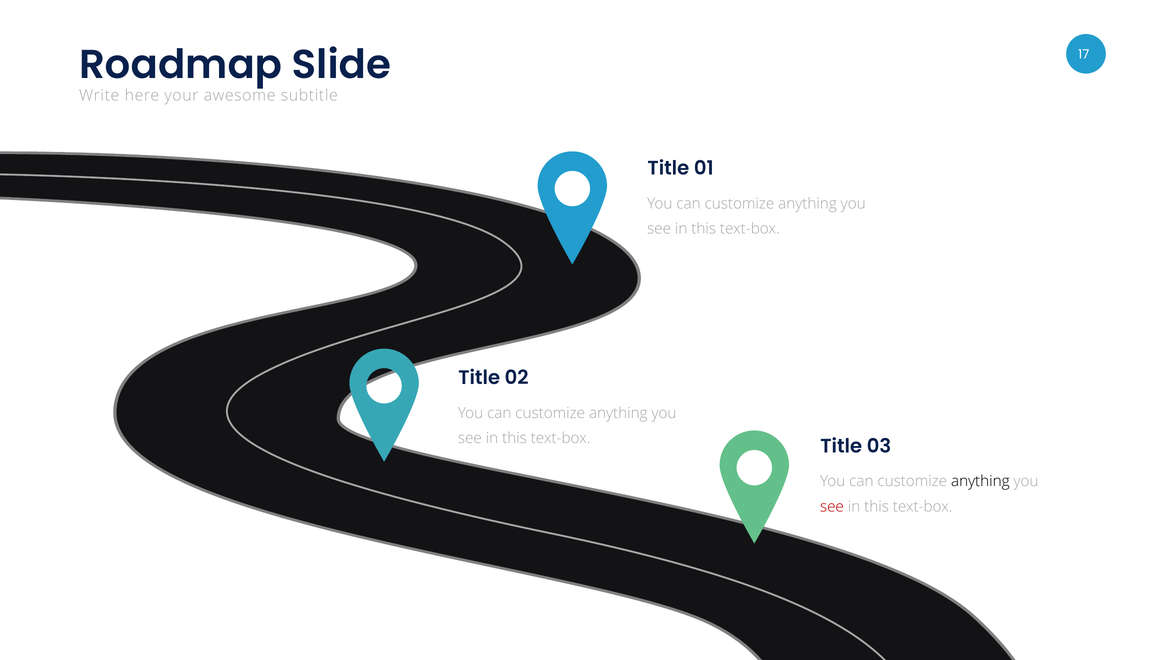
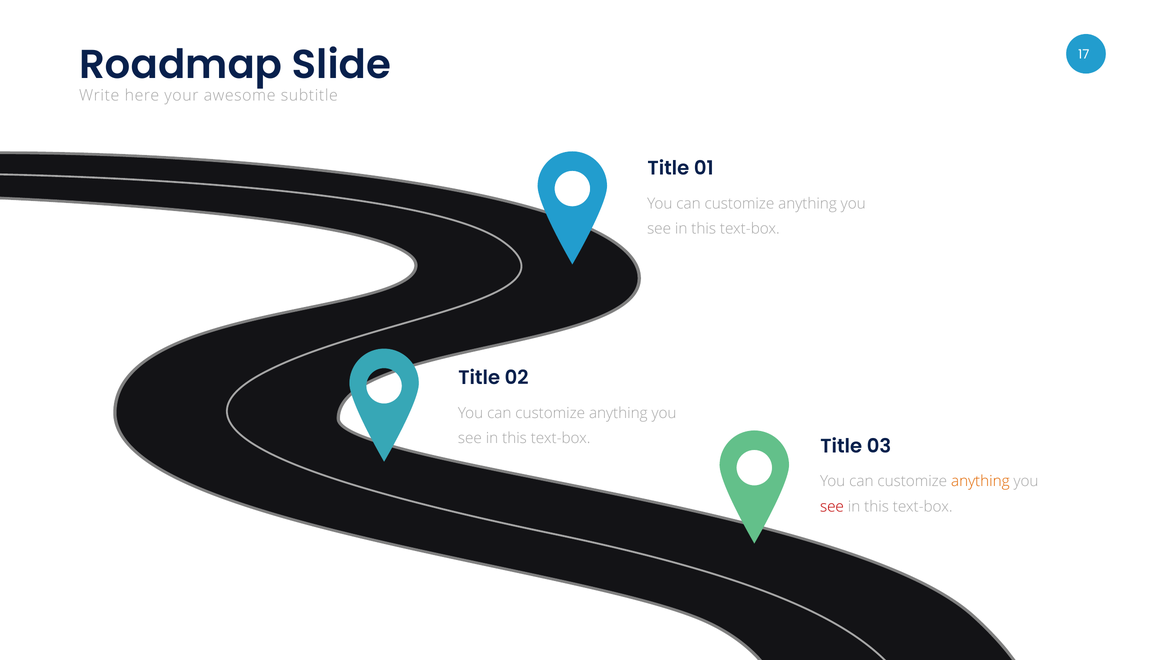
anything at (980, 481) colour: black -> orange
